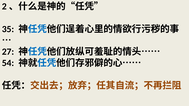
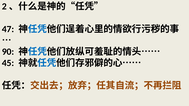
35: 35 -> 47
27: 27 -> 90
54: 54 -> 45
